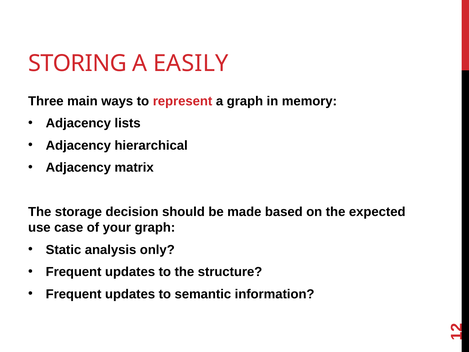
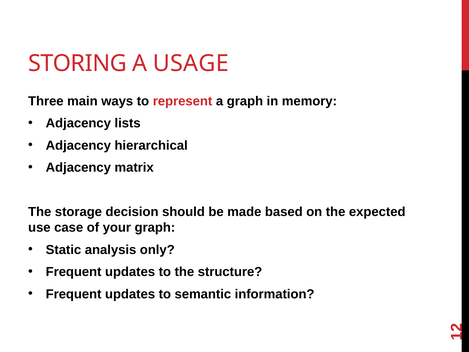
EASILY: EASILY -> USAGE
